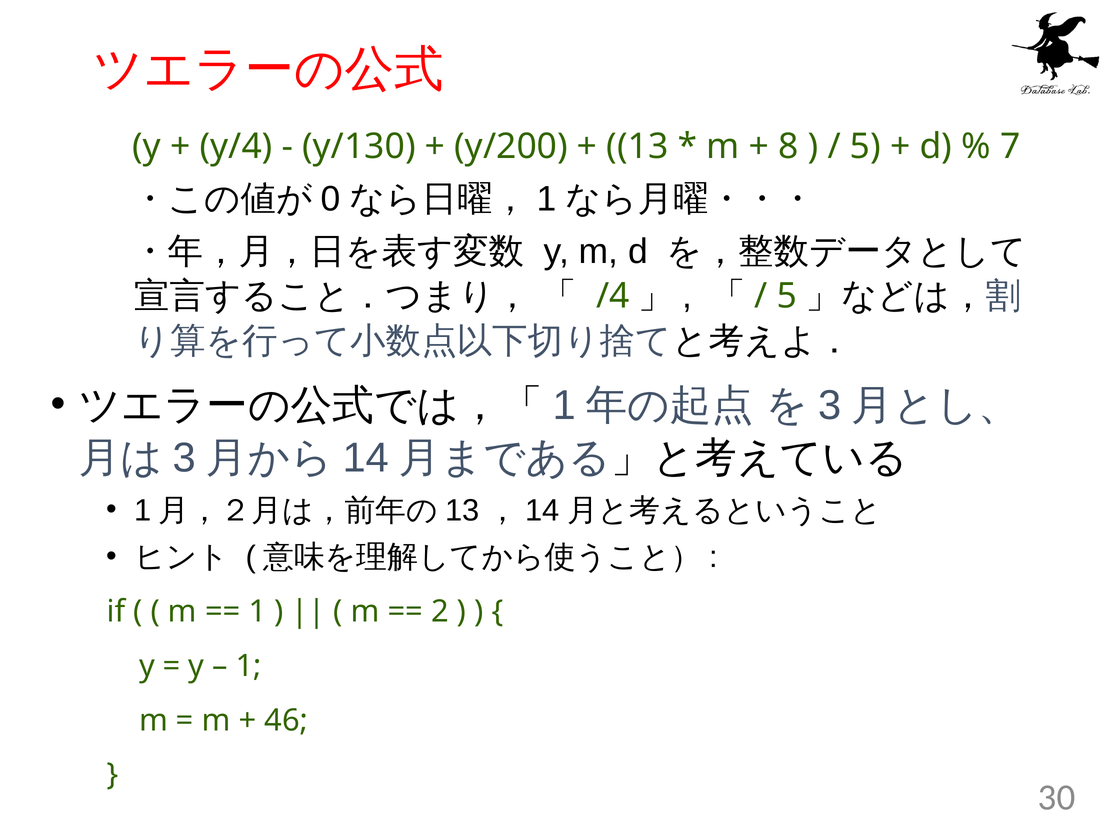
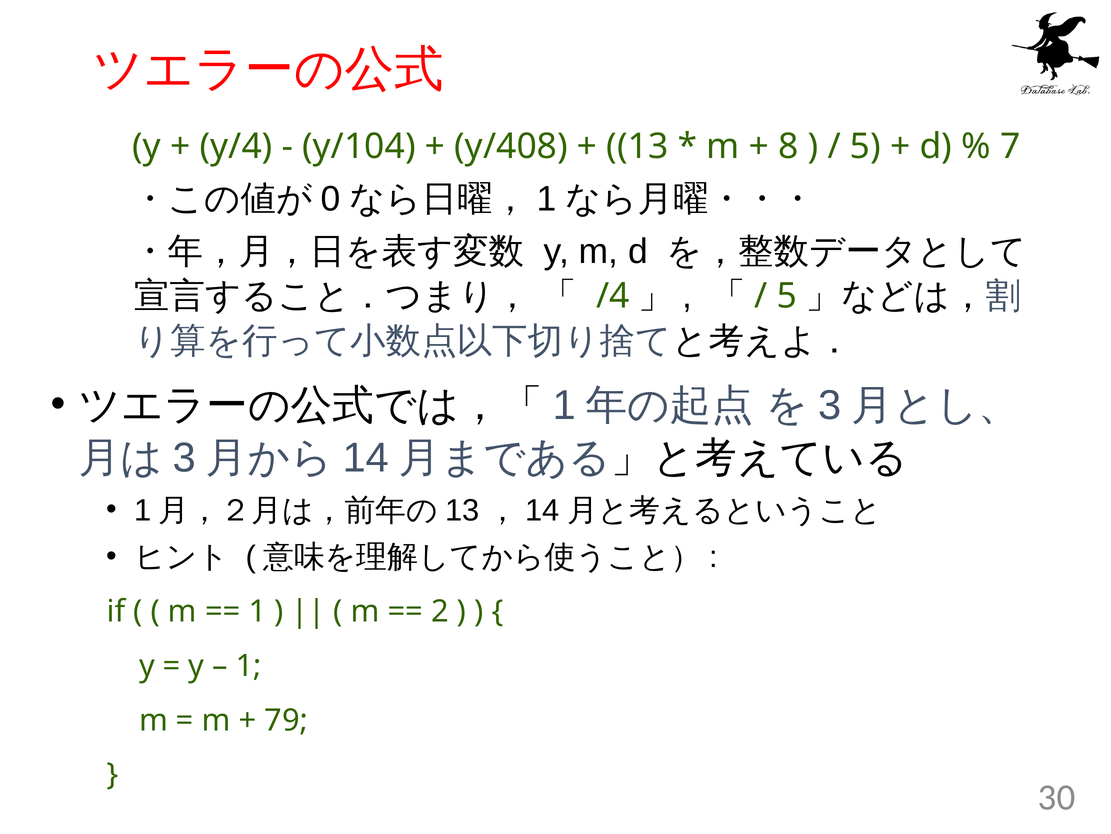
y/130: y/130 -> y/104
y/200: y/200 -> y/408
46: 46 -> 79
